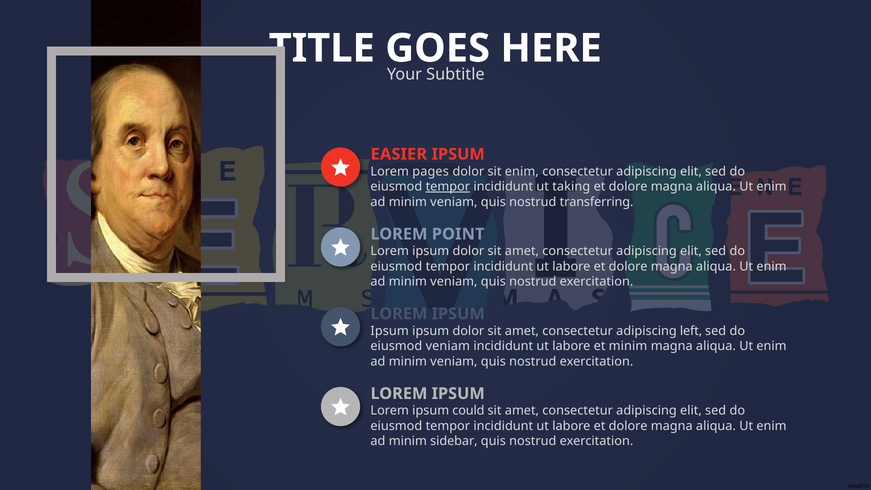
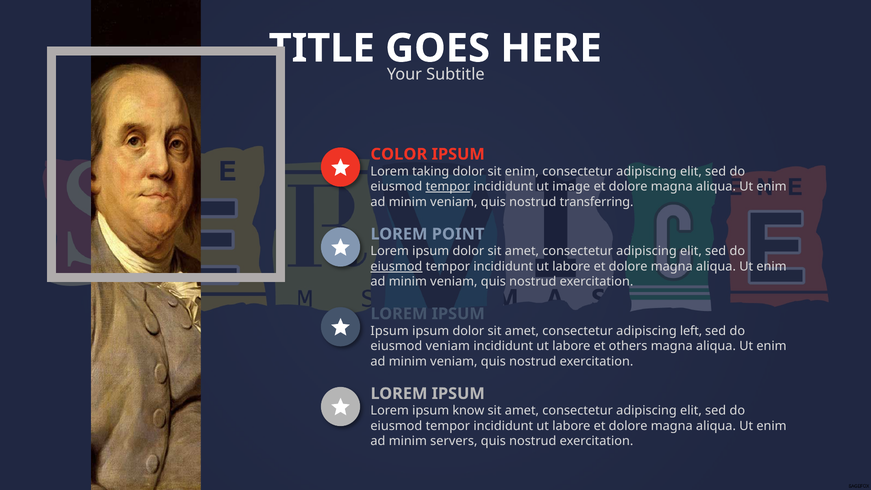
EASIER: EASIER -> COLOR
pages: pages -> taking
taking: taking -> image
eiusmod at (396, 266) underline: none -> present
et minim: minim -> others
could: could -> know
sidebar: sidebar -> servers
